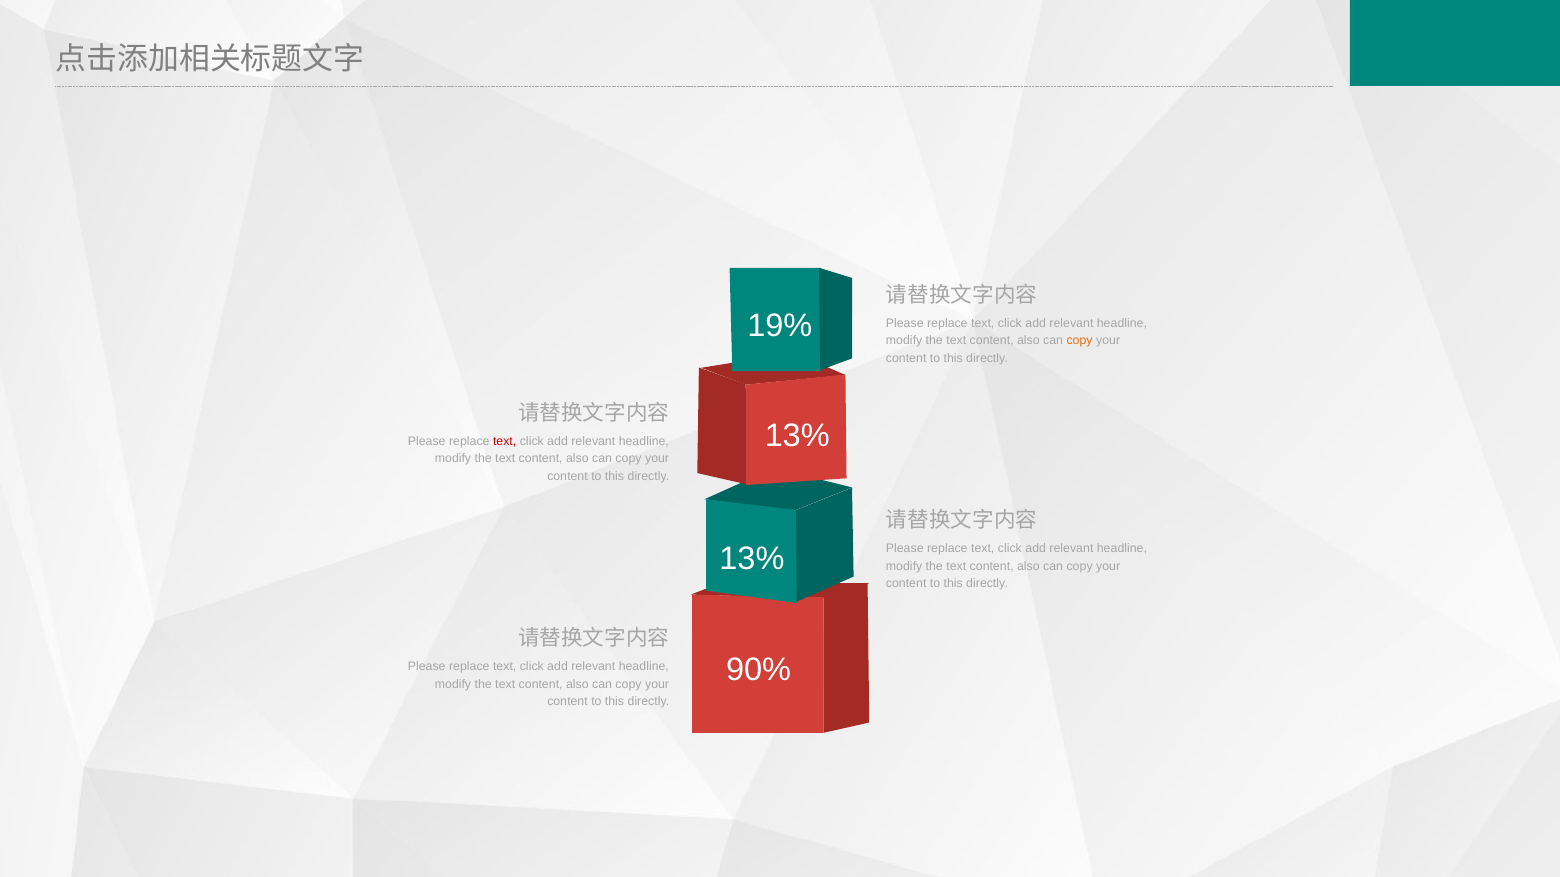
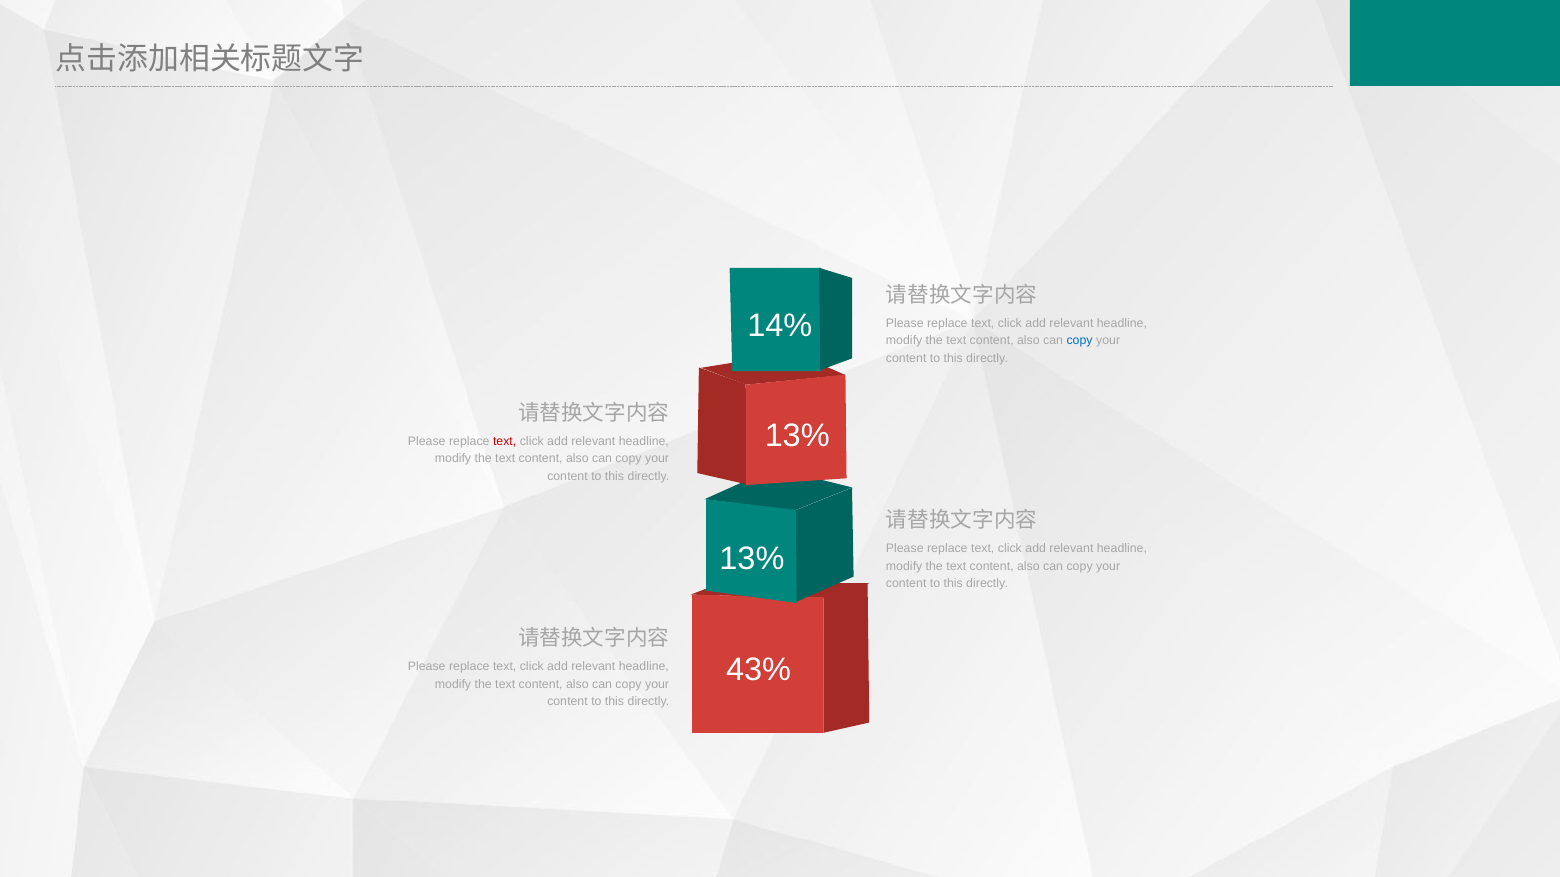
19%: 19% -> 14%
copy at (1080, 341) colour: orange -> blue
90%: 90% -> 43%
